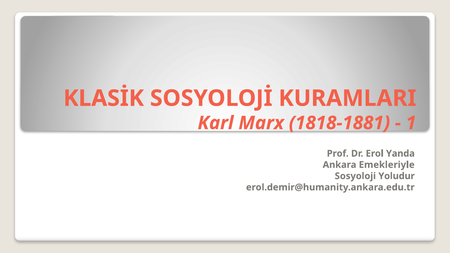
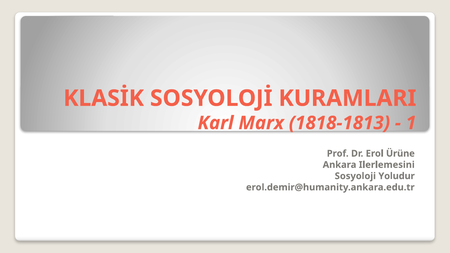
1818-1881: 1818-1881 -> 1818-1813
Yanda: Yanda -> Ürüne
Emekleriyle: Emekleriyle -> Ilerlemesini
